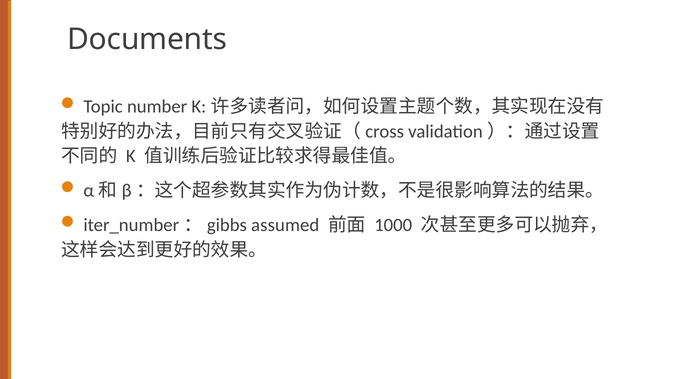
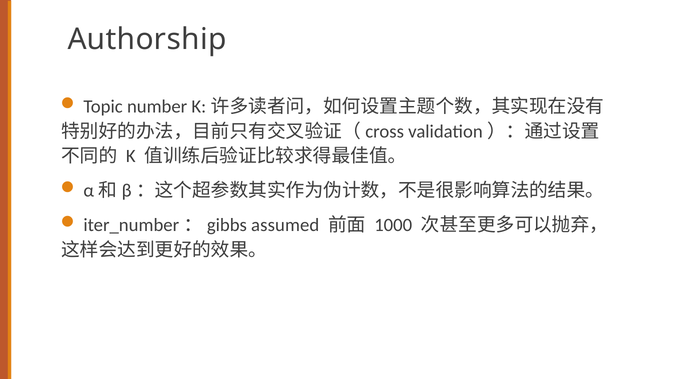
Documents: Documents -> Authorship
